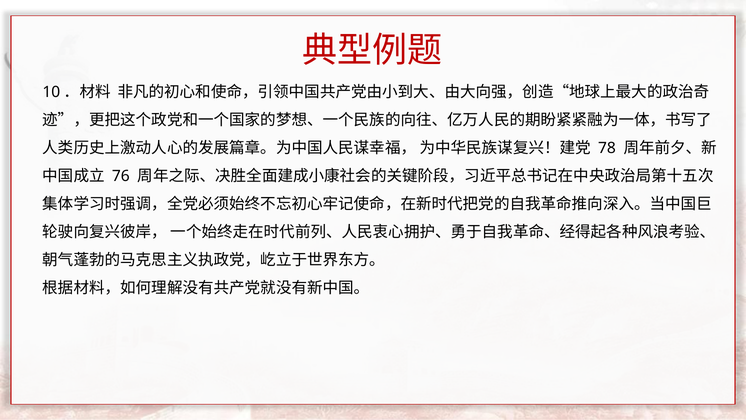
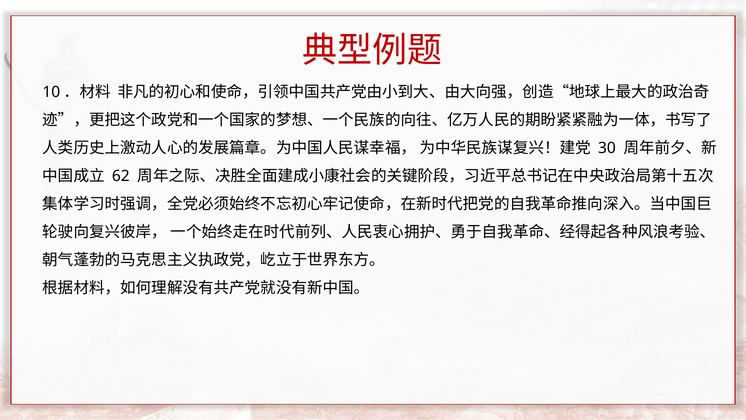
78: 78 -> 30
76: 76 -> 62
